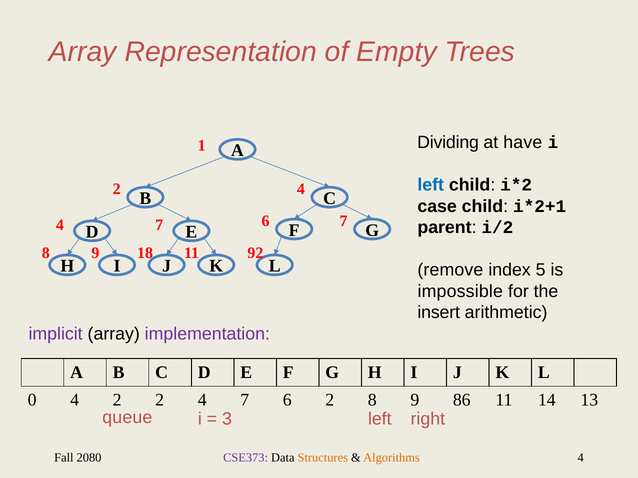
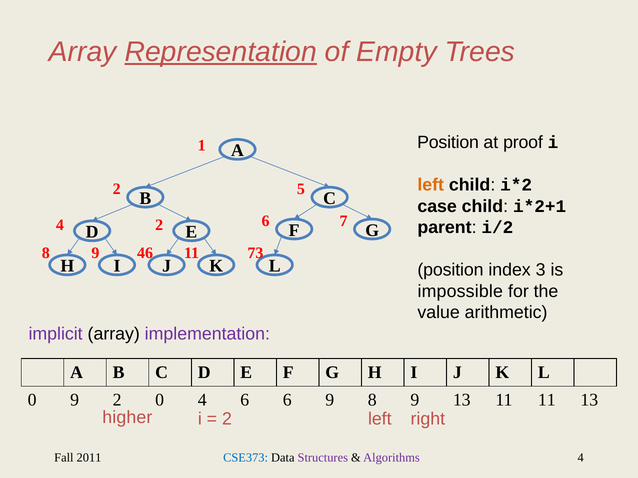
Representation underline: none -> present
Dividing at (448, 143): Dividing -> Position
have: have -> proof
left at (431, 185) colour: blue -> orange
4 at (301, 189): 4 -> 5
7 at (159, 225): 7 -> 2
18: 18 -> 46
92: 92 -> 73
remove at (450, 270): remove -> position
5: 5 -> 3
insert: insert -> value
0 4: 4 -> 9
2 2: 2 -> 0
7 at (245, 401): 7 -> 6
2 at (330, 401): 2 -> 9
9 86: 86 -> 13
11 14: 14 -> 11
queue: queue -> higher
3 at (227, 419): 3 -> 2
2080: 2080 -> 2011
CSE373 colour: purple -> blue
Structures colour: orange -> purple
Algorithms colour: orange -> purple
